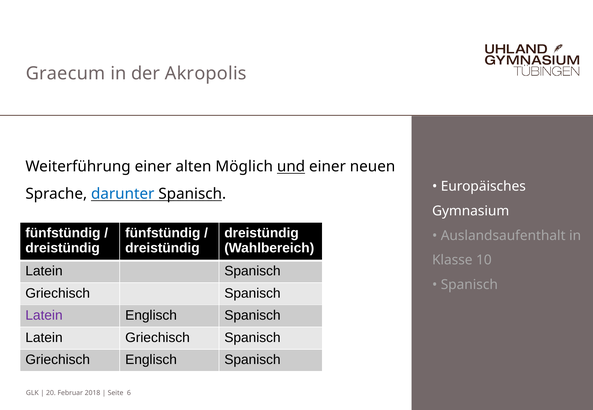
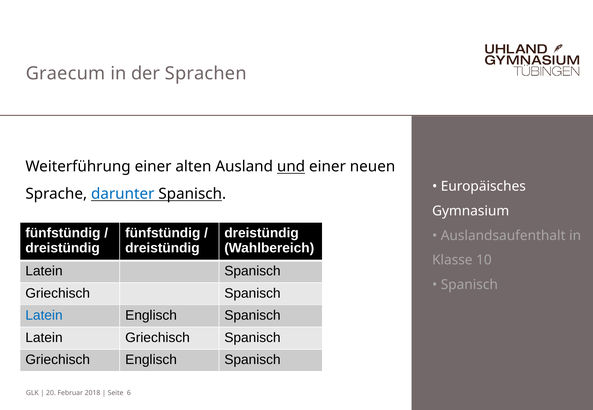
Akropolis: Akropolis -> Sprachen
Möglich: Möglich -> Ausland
Latein at (44, 316) colour: purple -> blue
